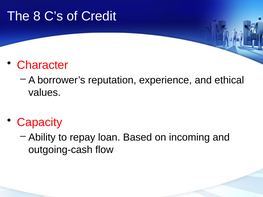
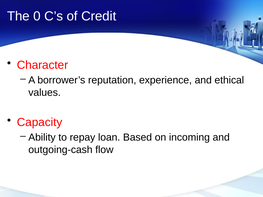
8: 8 -> 0
